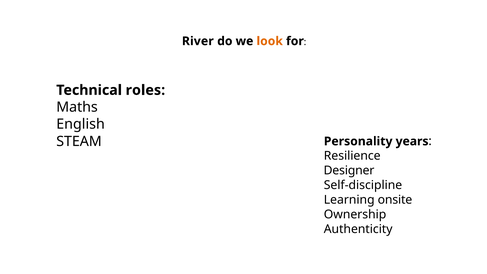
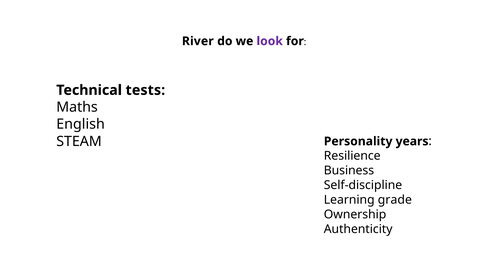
look colour: orange -> purple
roles: roles -> tests
Designer: Designer -> Business
onsite: onsite -> grade
